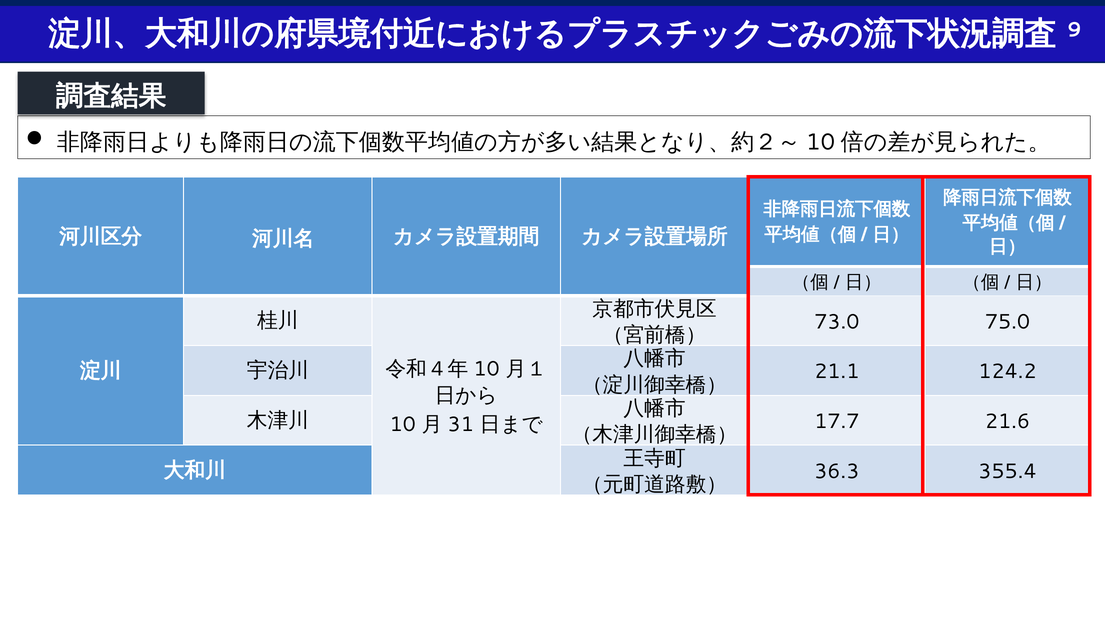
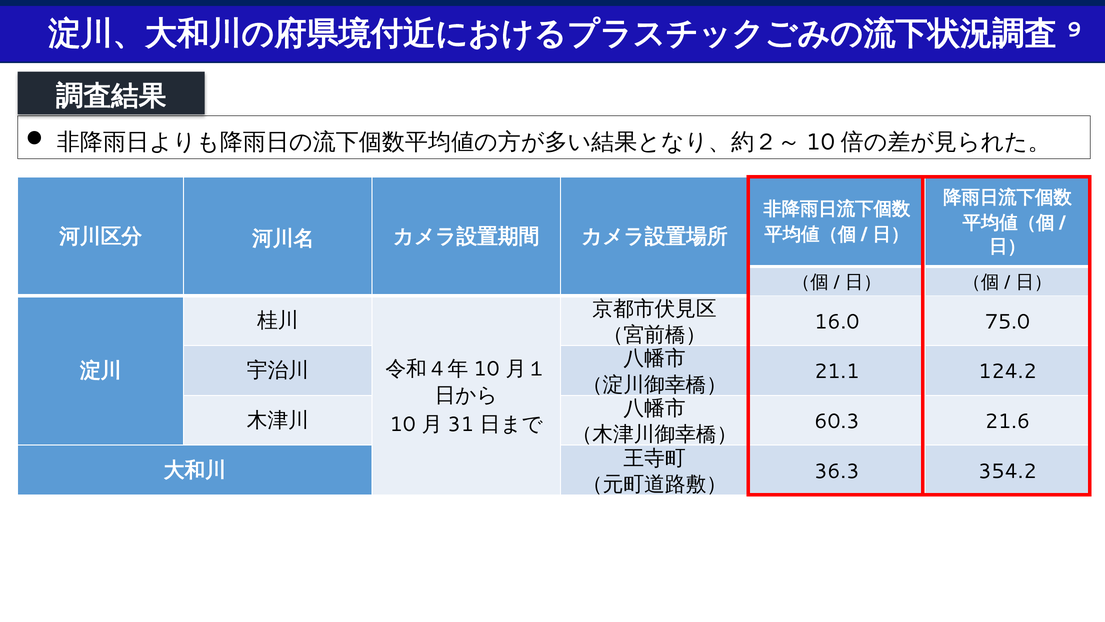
73.0: 73.0 -> 16.0
17.7: 17.7 -> 60.3
355.4: 355.4 -> 354.2
